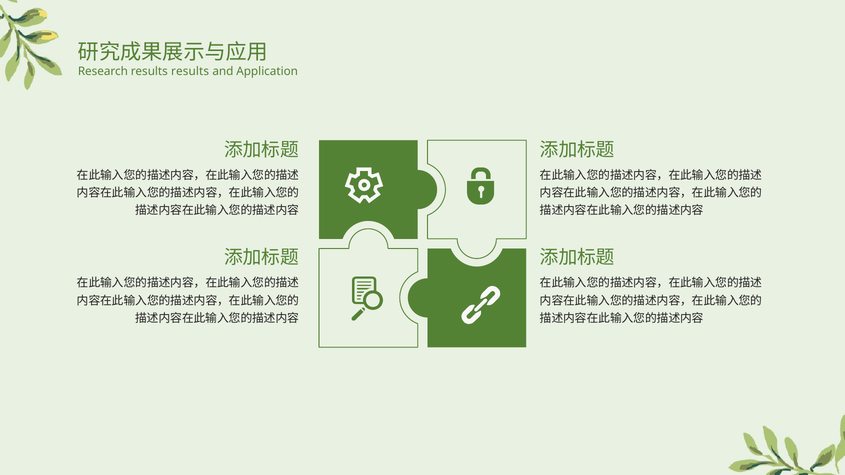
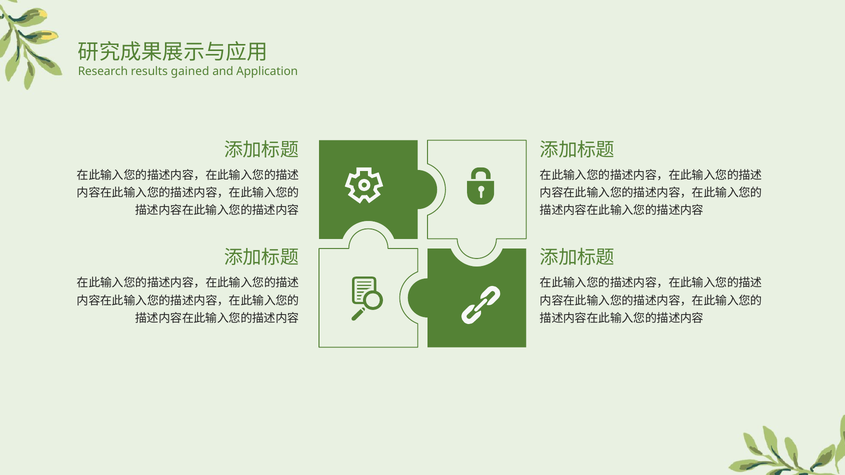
results results: results -> gained
